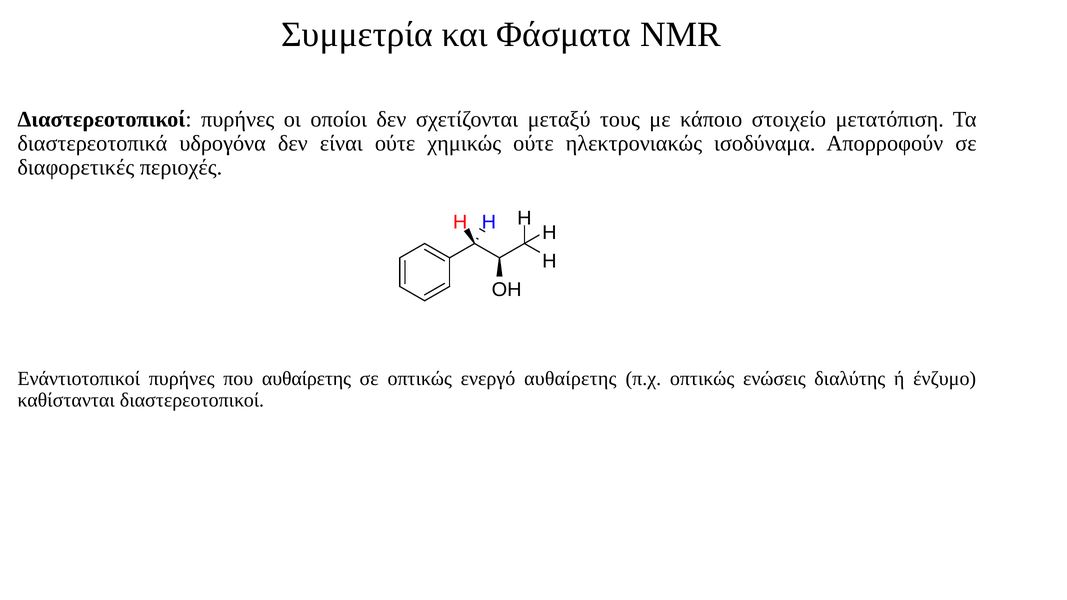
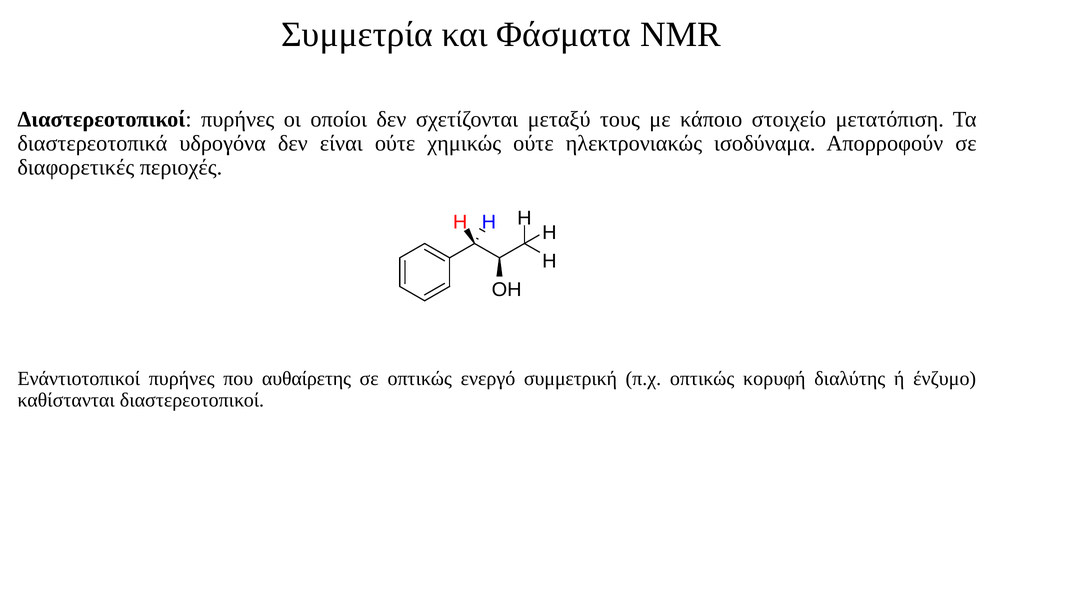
ενεργό αυθαίρετης: αυθαίρετης -> συμμετρική
ενώσεις: ενώσεις -> κορυφή
